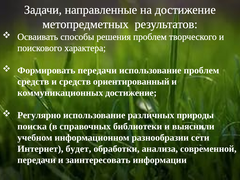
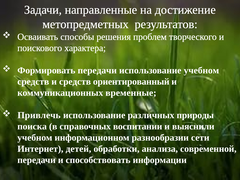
использование проблем: проблем -> учебном
коммуникационных достижение: достижение -> временные
Регулярно: Регулярно -> Привлечь
библиотеки: библиотеки -> воспитании
будет: будет -> детей
заинтересовать: заинтересовать -> способствовать
